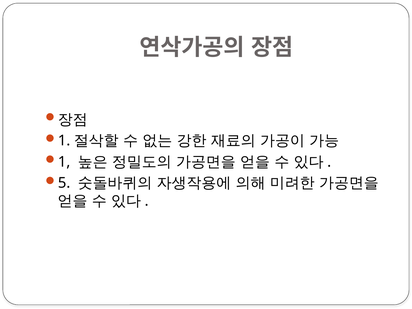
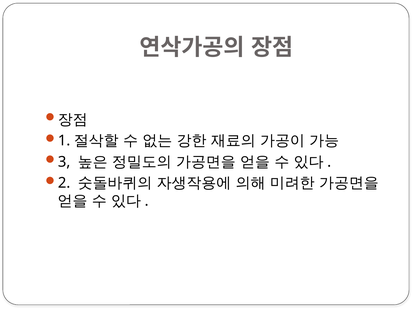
1 at (64, 162): 1 -> 3
5: 5 -> 2
